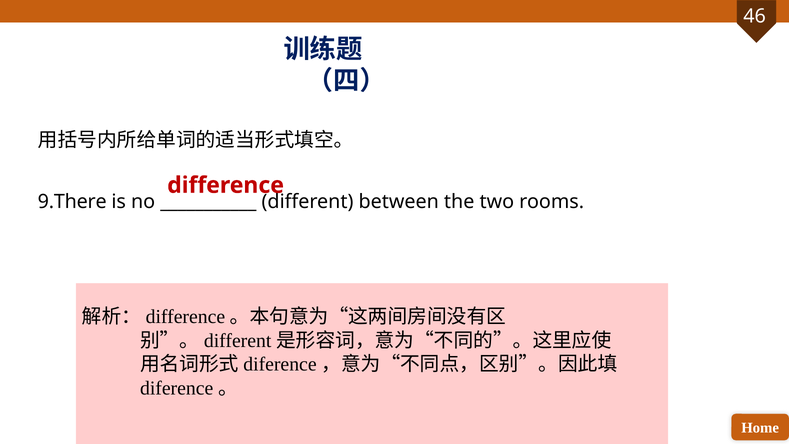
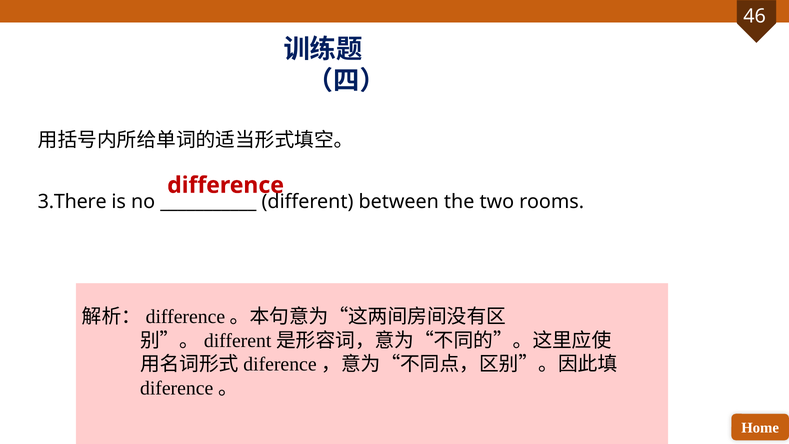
9.There: 9.There -> 3.There
